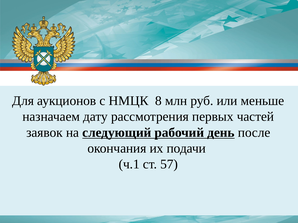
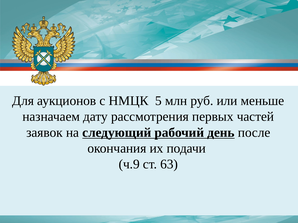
8: 8 -> 5
ч.1: ч.1 -> ч.9
57: 57 -> 63
